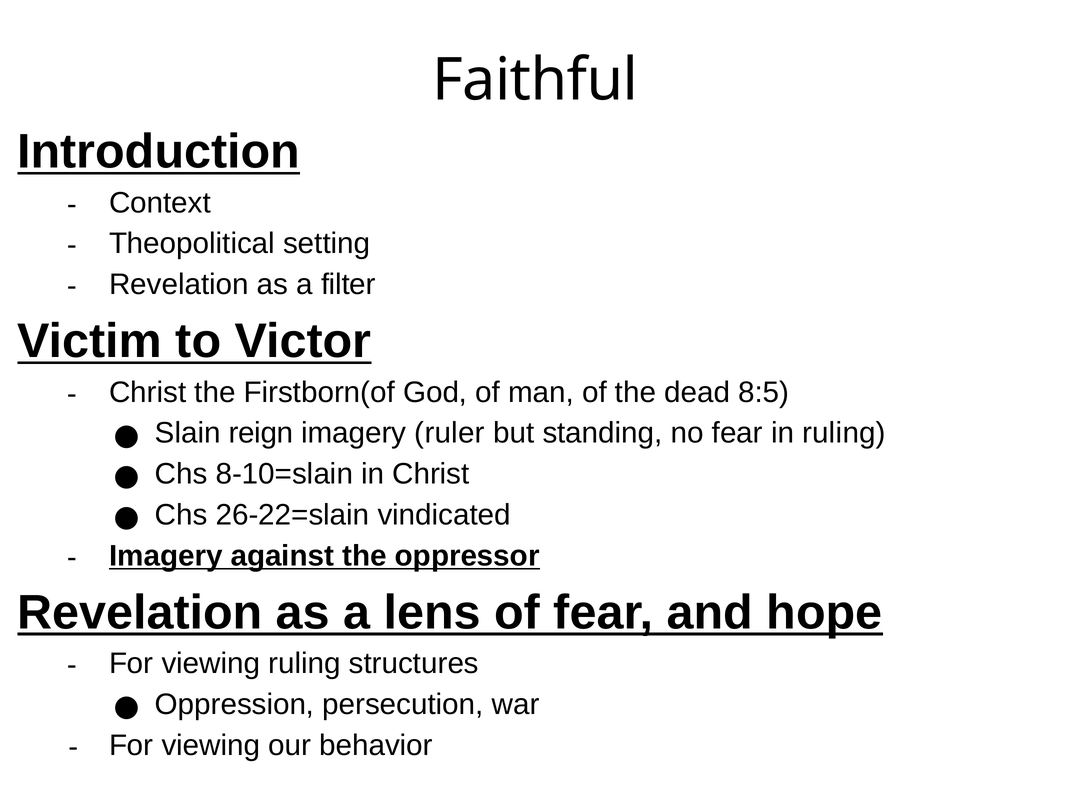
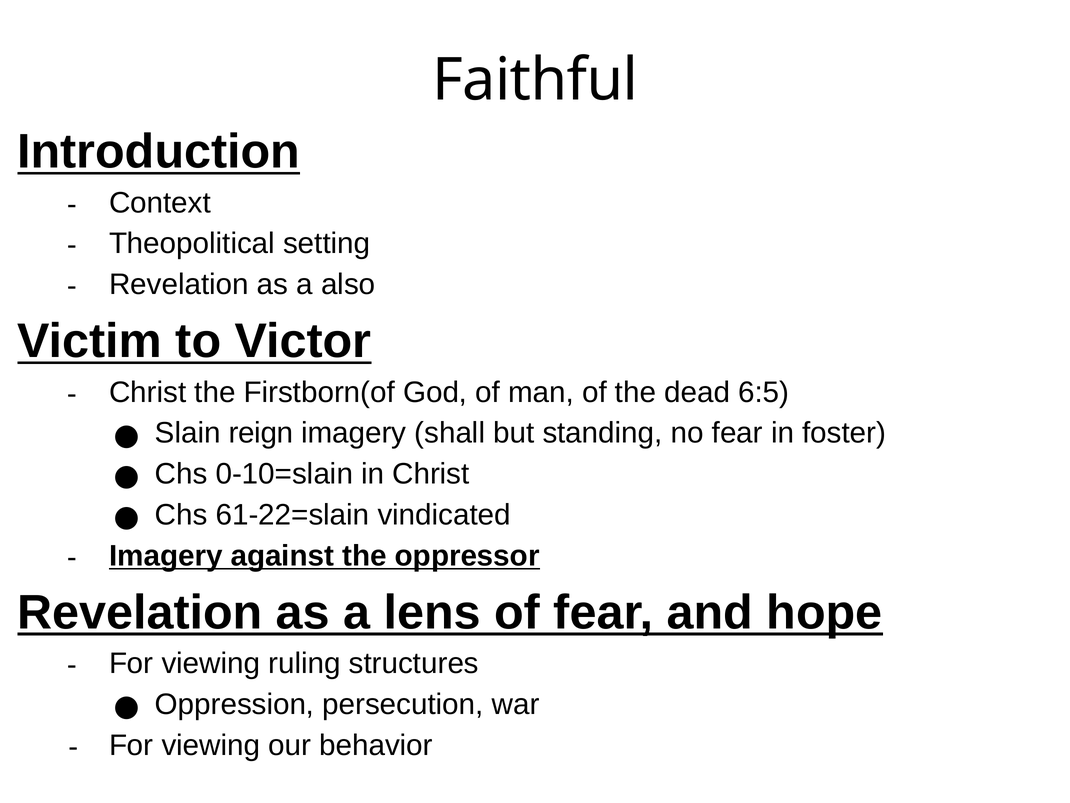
filter: filter -> also
8:5: 8:5 -> 6:5
ruler: ruler -> shall
in ruling: ruling -> foster
8-10=slain: 8-10=slain -> 0-10=slain
26-22=slain: 26-22=slain -> 61-22=slain
